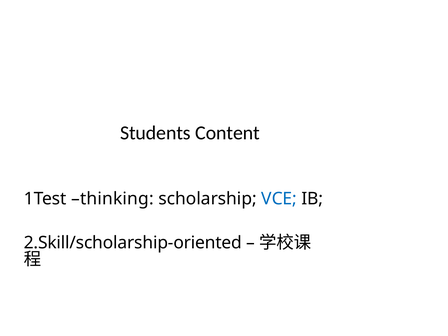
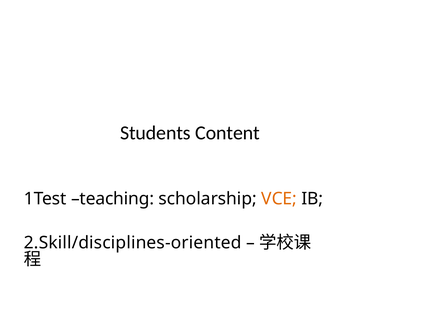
thinking: thinking -> teaching
VCE colour: blue -> orange
2.Skill/scholarship-oriented: 2.Skill/scholarship-oriented -> 2.Skill/disciplines-oriented
